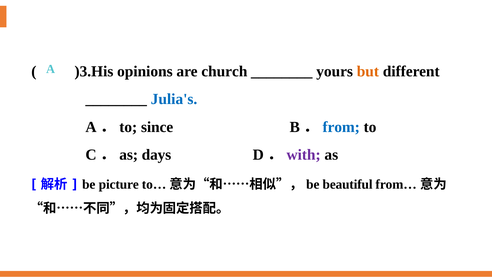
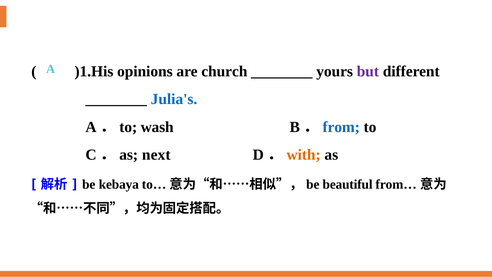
)3.His: )3.His -> )1.His
but colour: orange -> purple
since: since -> wash
days: days -> next
with colour: purple -> orange
picture: picture -> kebaya
